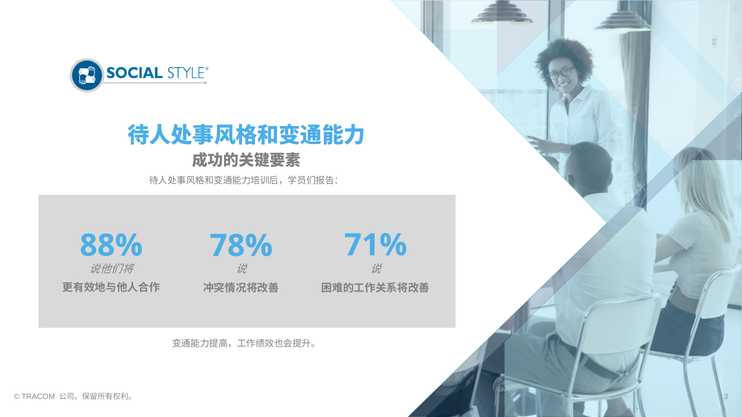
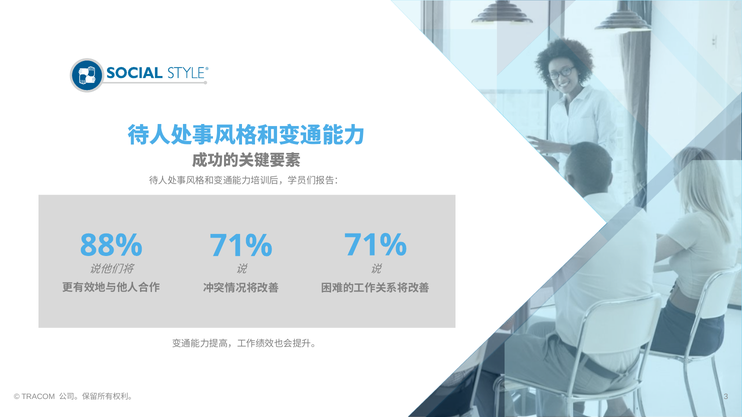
88% 78%: 78% -> 71%
